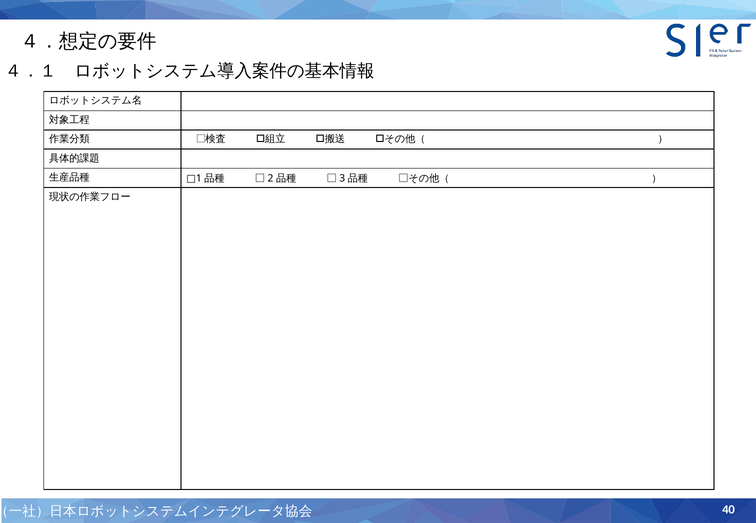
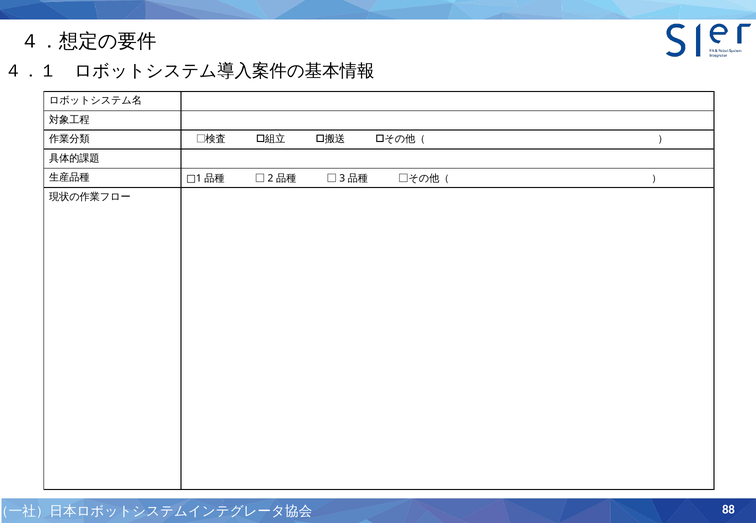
40: 40 -> 88
